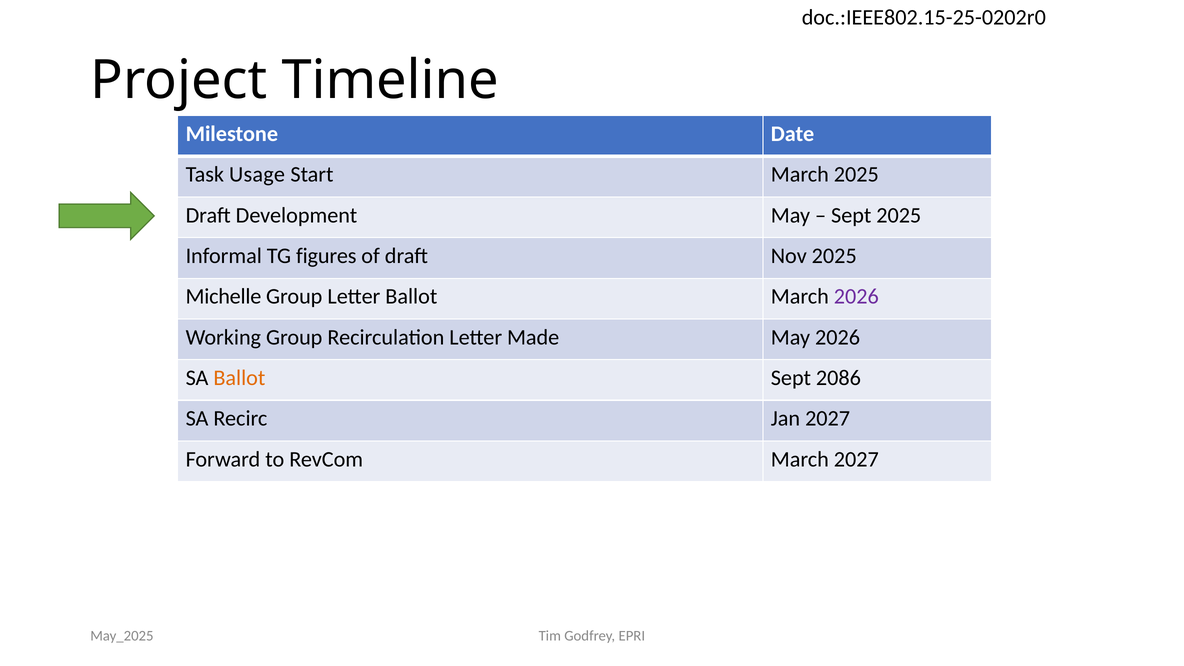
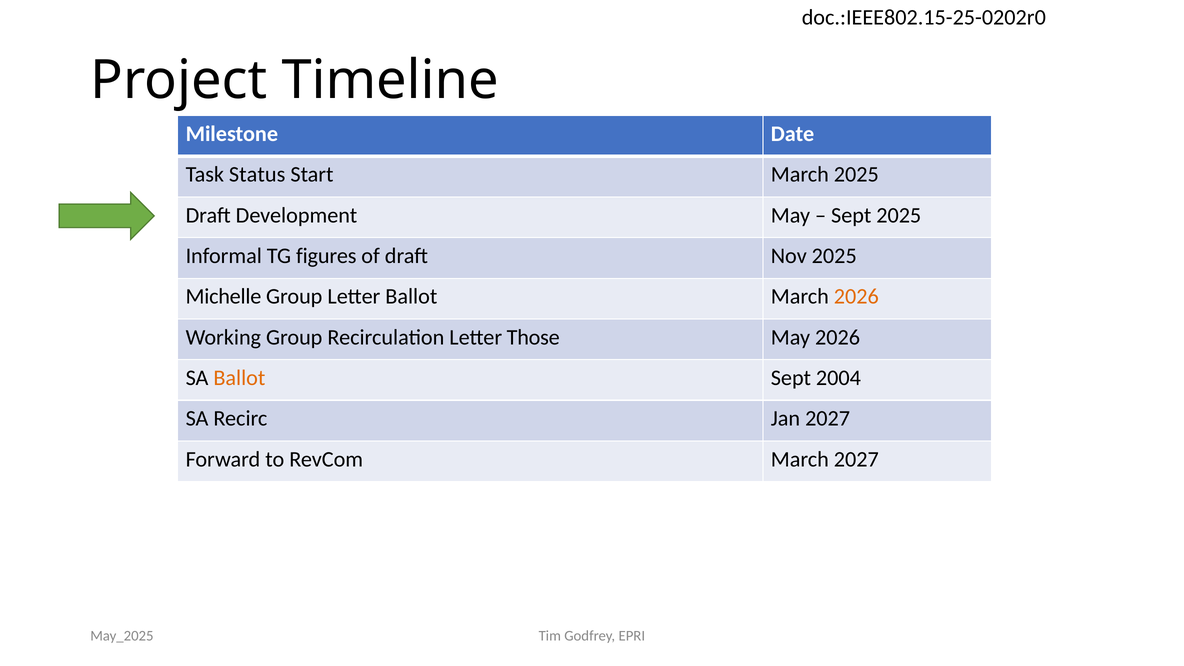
Usage: Usage -> Status
2026 at (856, 297) colour: purple -> orange
Made: Made -> Those
2086: 2086 -> 2004
